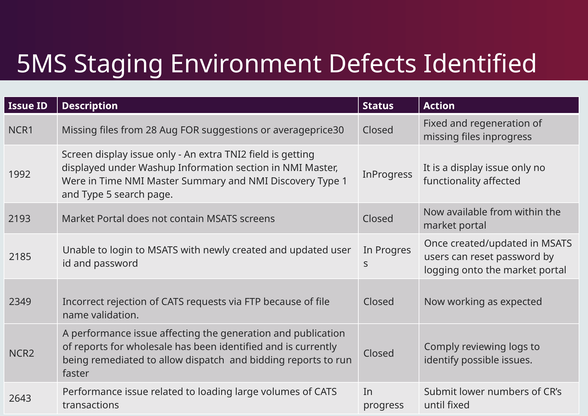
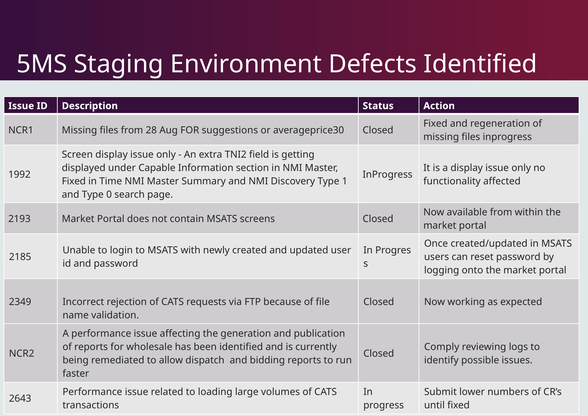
Washup: Washup -> Capable
Were at (74, 181): Were -> Fixed
5: 5 -> 0
